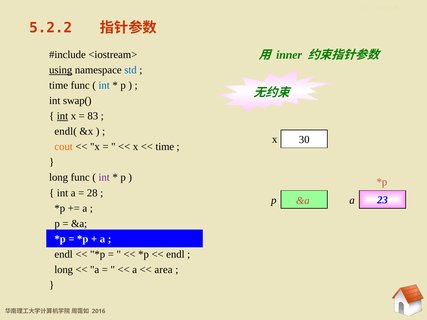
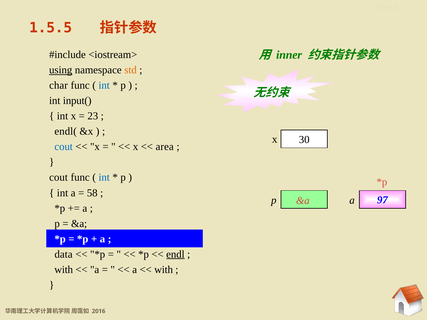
5.2.2: 5.2.2 -> 1.5.5
std colour: blue -> orange
time at (59, 85): time -> char
swap(: swap( -> input(
int at (62, 116) underline: present -> none
83: 83 -> 23
cout at (64, 147) colour: orange -> blue
time at (165, 147): time -> area
long at (59, 178): long -> cout
int at (104, 178) colour: purple -> blue
28: 28 -> 58
23: 23 -> 97
endl at (64, 254): endl -> data
endl at (175, 254) underline: none -> present
long at (64, 270): long -> with
area at (163, 270): area -> with
